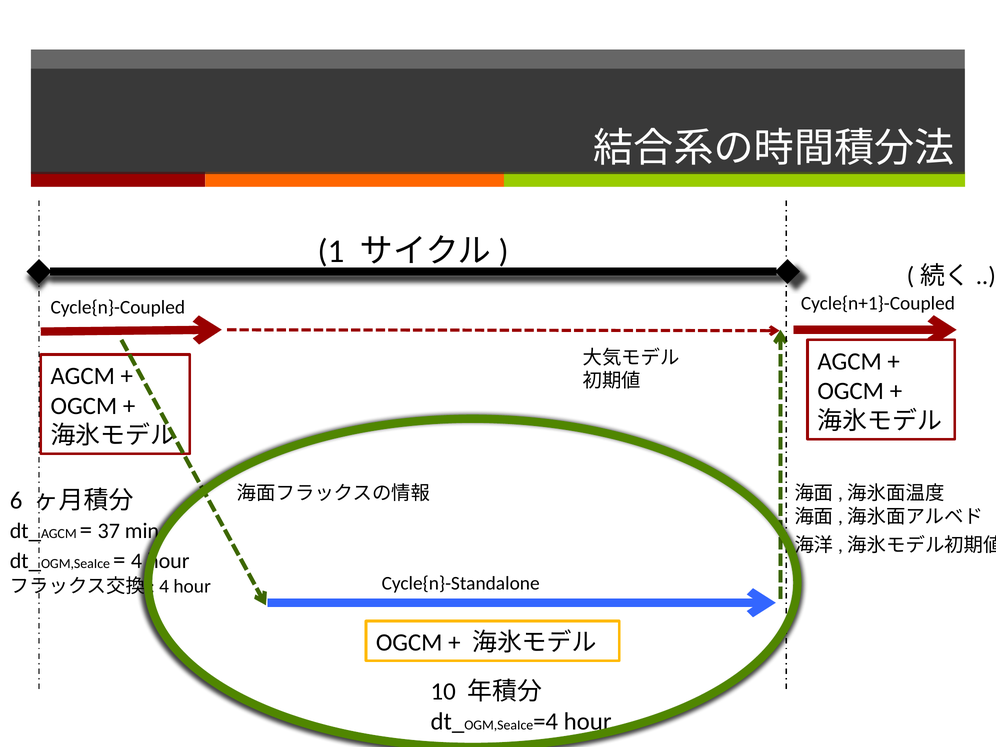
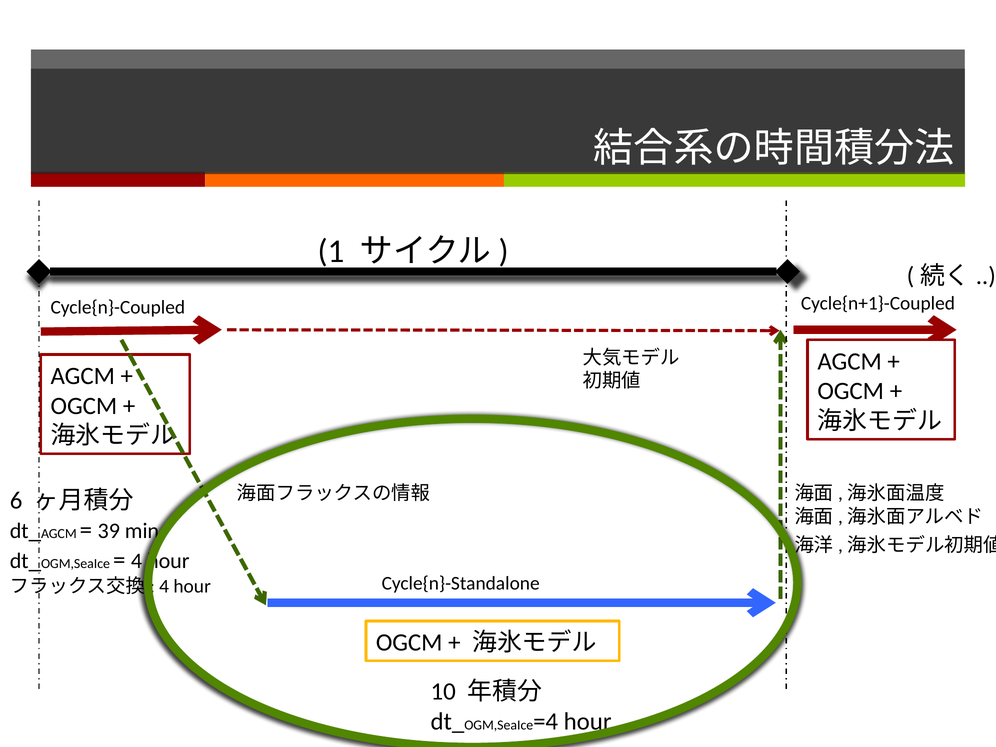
37: 37 -> 39
